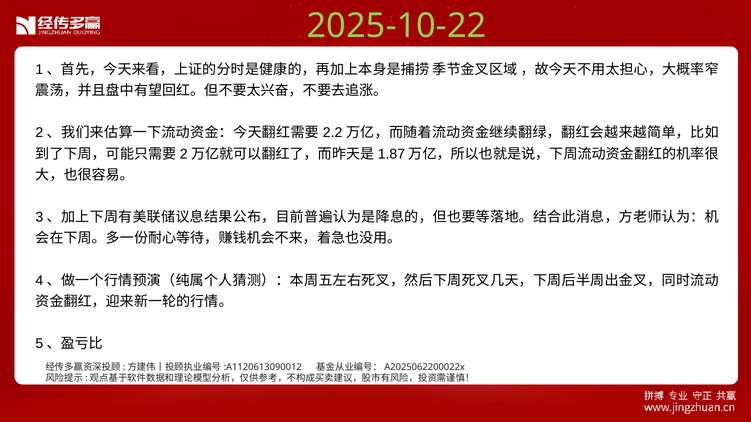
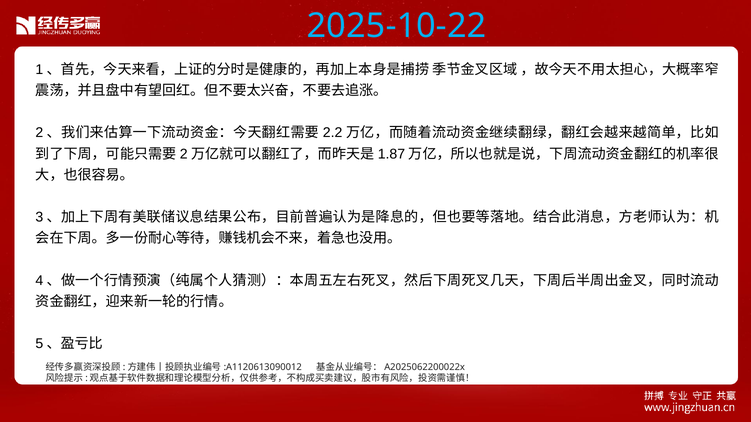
2025-10-22 colour: light green -> light blue
